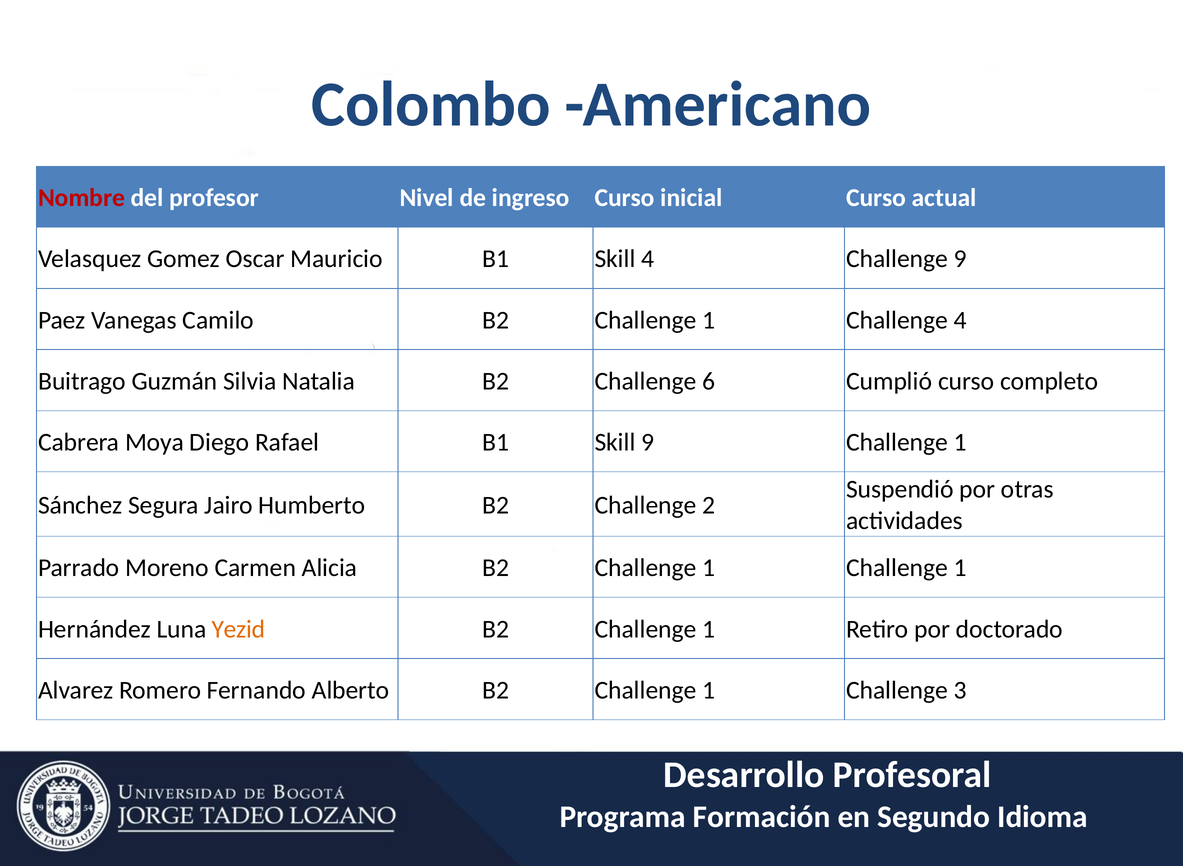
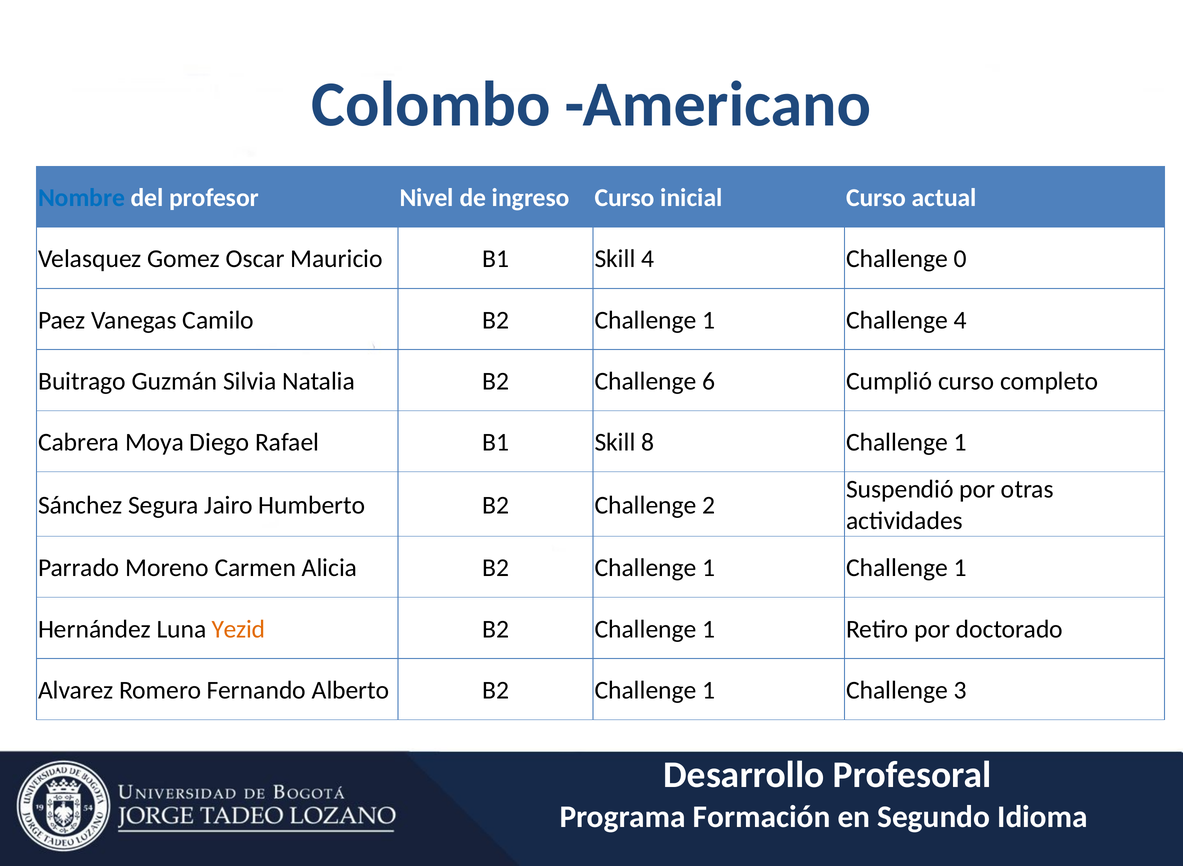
Nombre colour: red -> blue
Challenge 9: 9 -> 0
Skill 9: 9 -> 8
